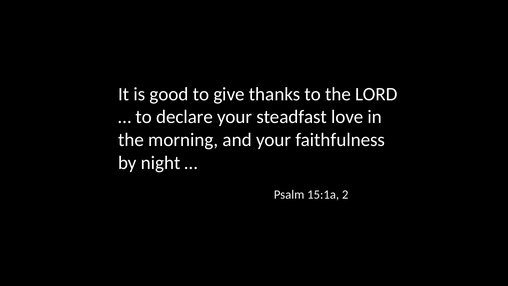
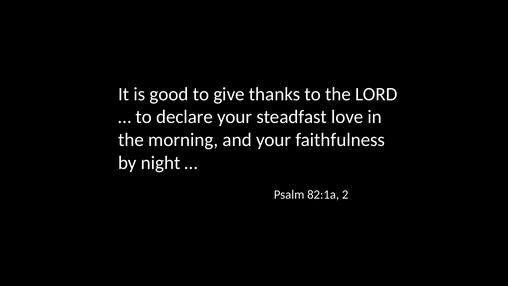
15:1a: 15:1a -> 82:1a
